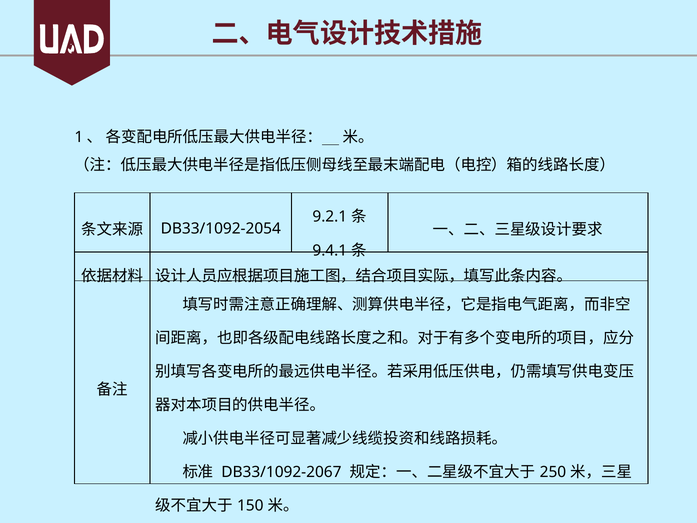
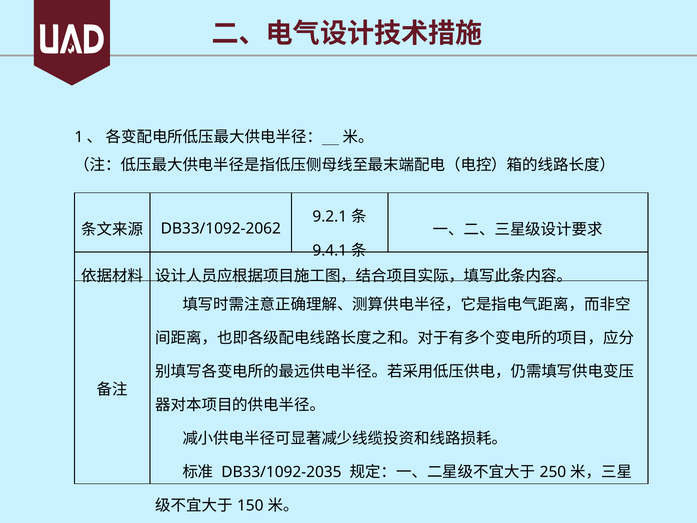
DB33/1092-2054: DB33/1092-2054 -> DB33/1092-2062
DB33/1092-2067: DB33/1092-2067 -> DB33/1092-2035
